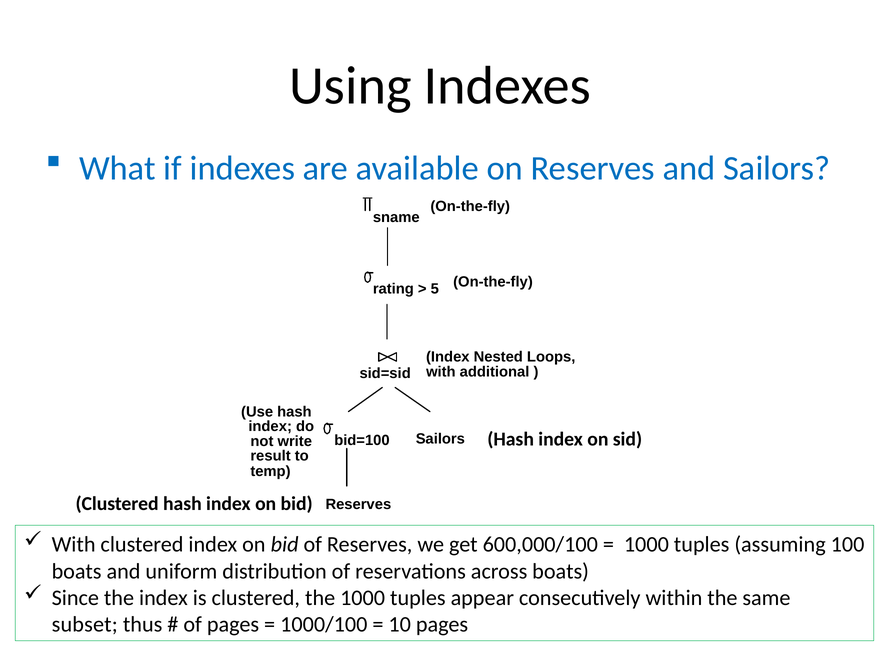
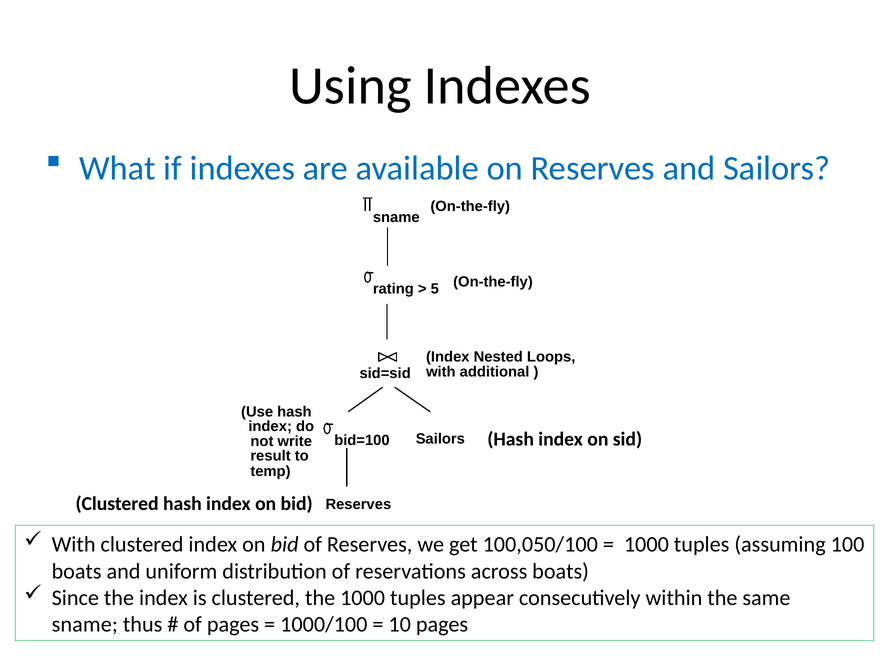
600,000/100: 600,000/100 -> 100,050/100
subset at (85, 625): subset -> sname
